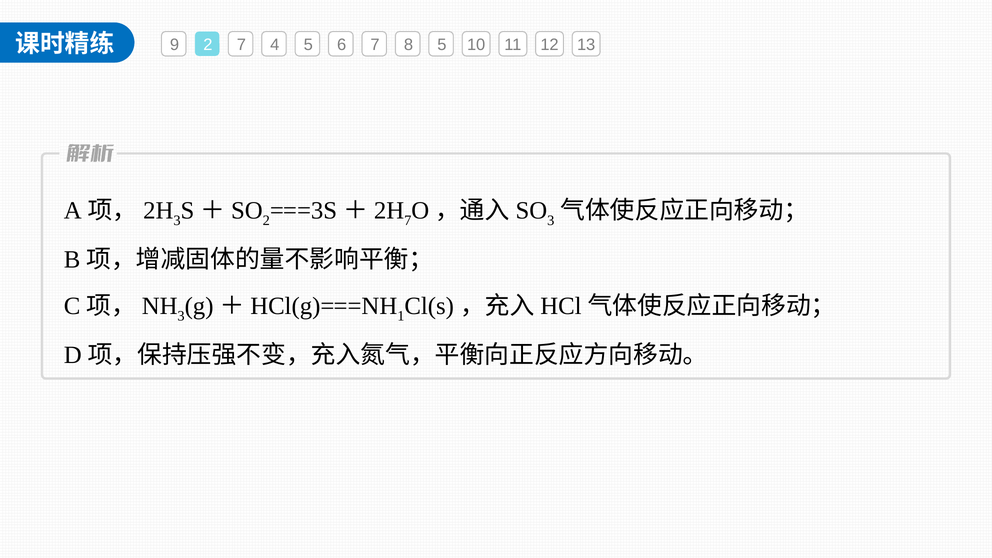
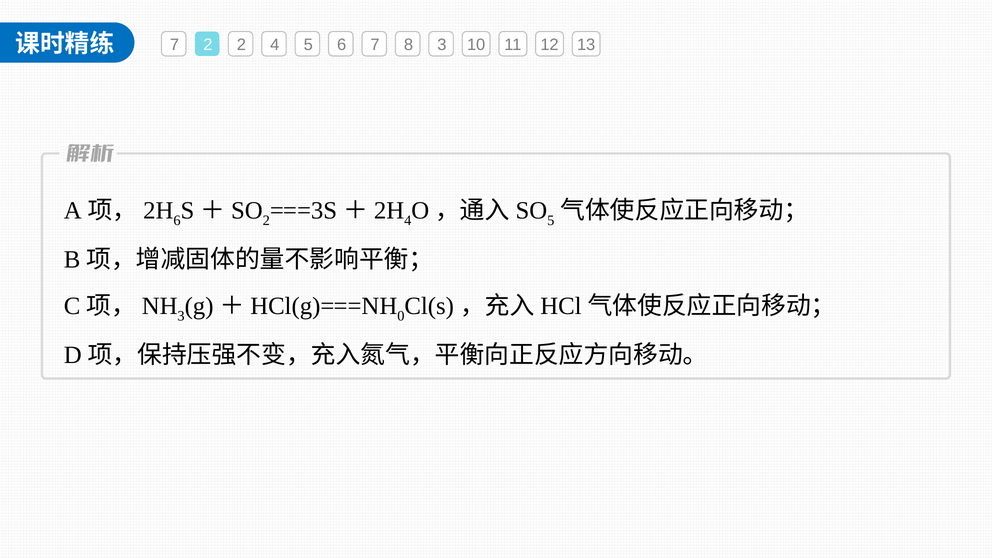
9 at (175, 45): 9 -> 7
2 7: 7 -> 2
8 5: 5 -> 3
3 at (177, 220): 3 -> 6
7 at (408, 220): 7 -> 4
3 at (551, 220): 3 -> 5
1: 1 -> 0
